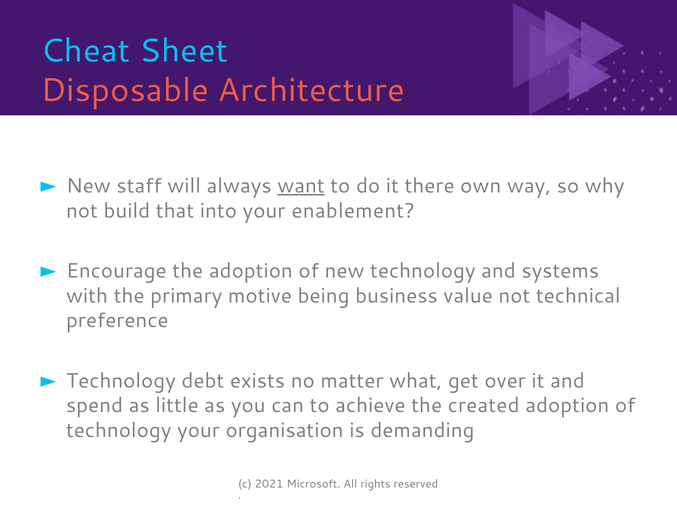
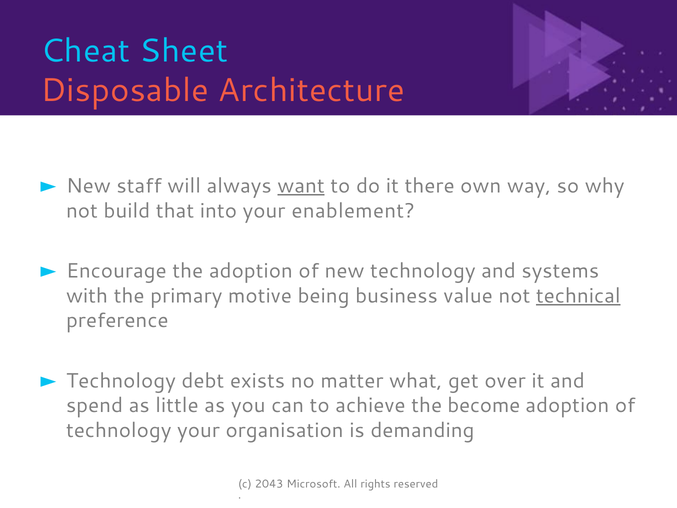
technical underline: none -> present
created: created -> become
2021: 2021 -> 2043
